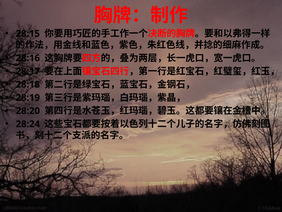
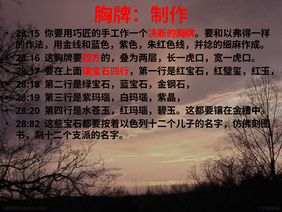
28:24: 28:24 -> 28:82
